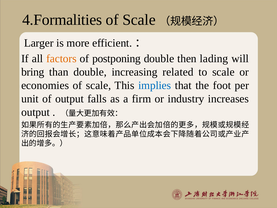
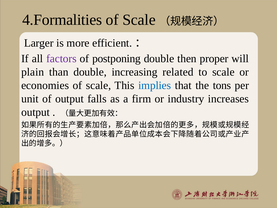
factors colour: orange -> purple
lading: lading -> proper
bring: bring -> plain
foot: foot -> tons
